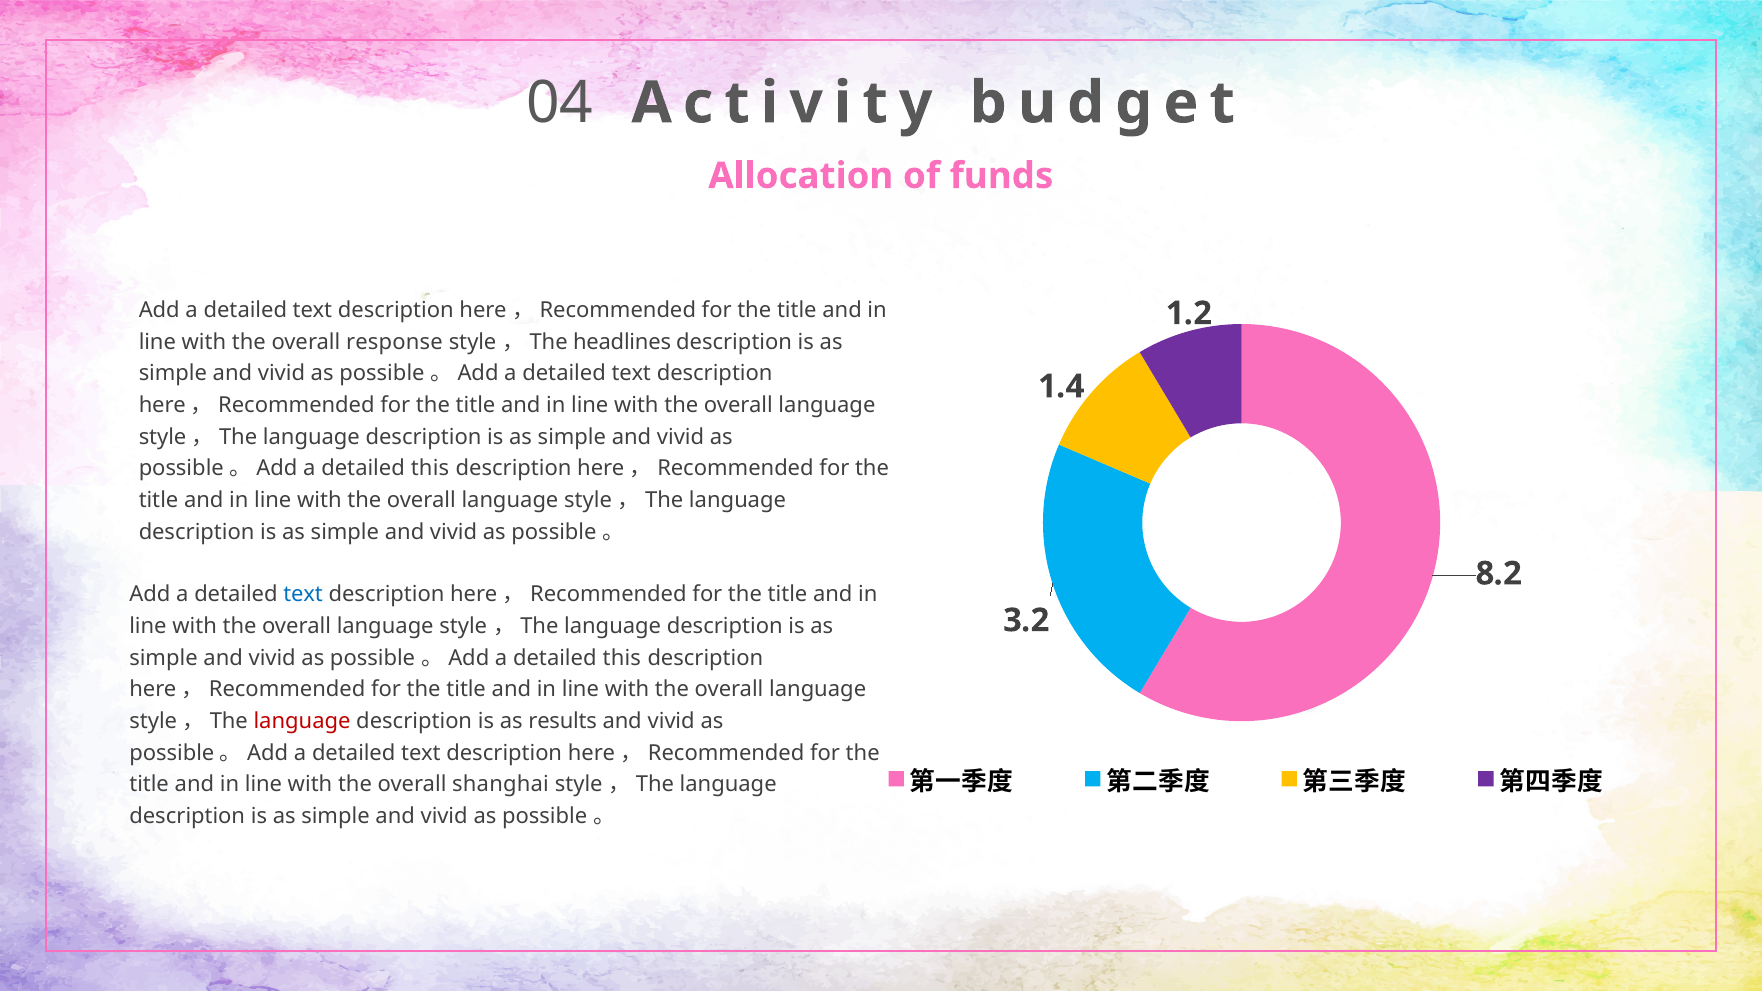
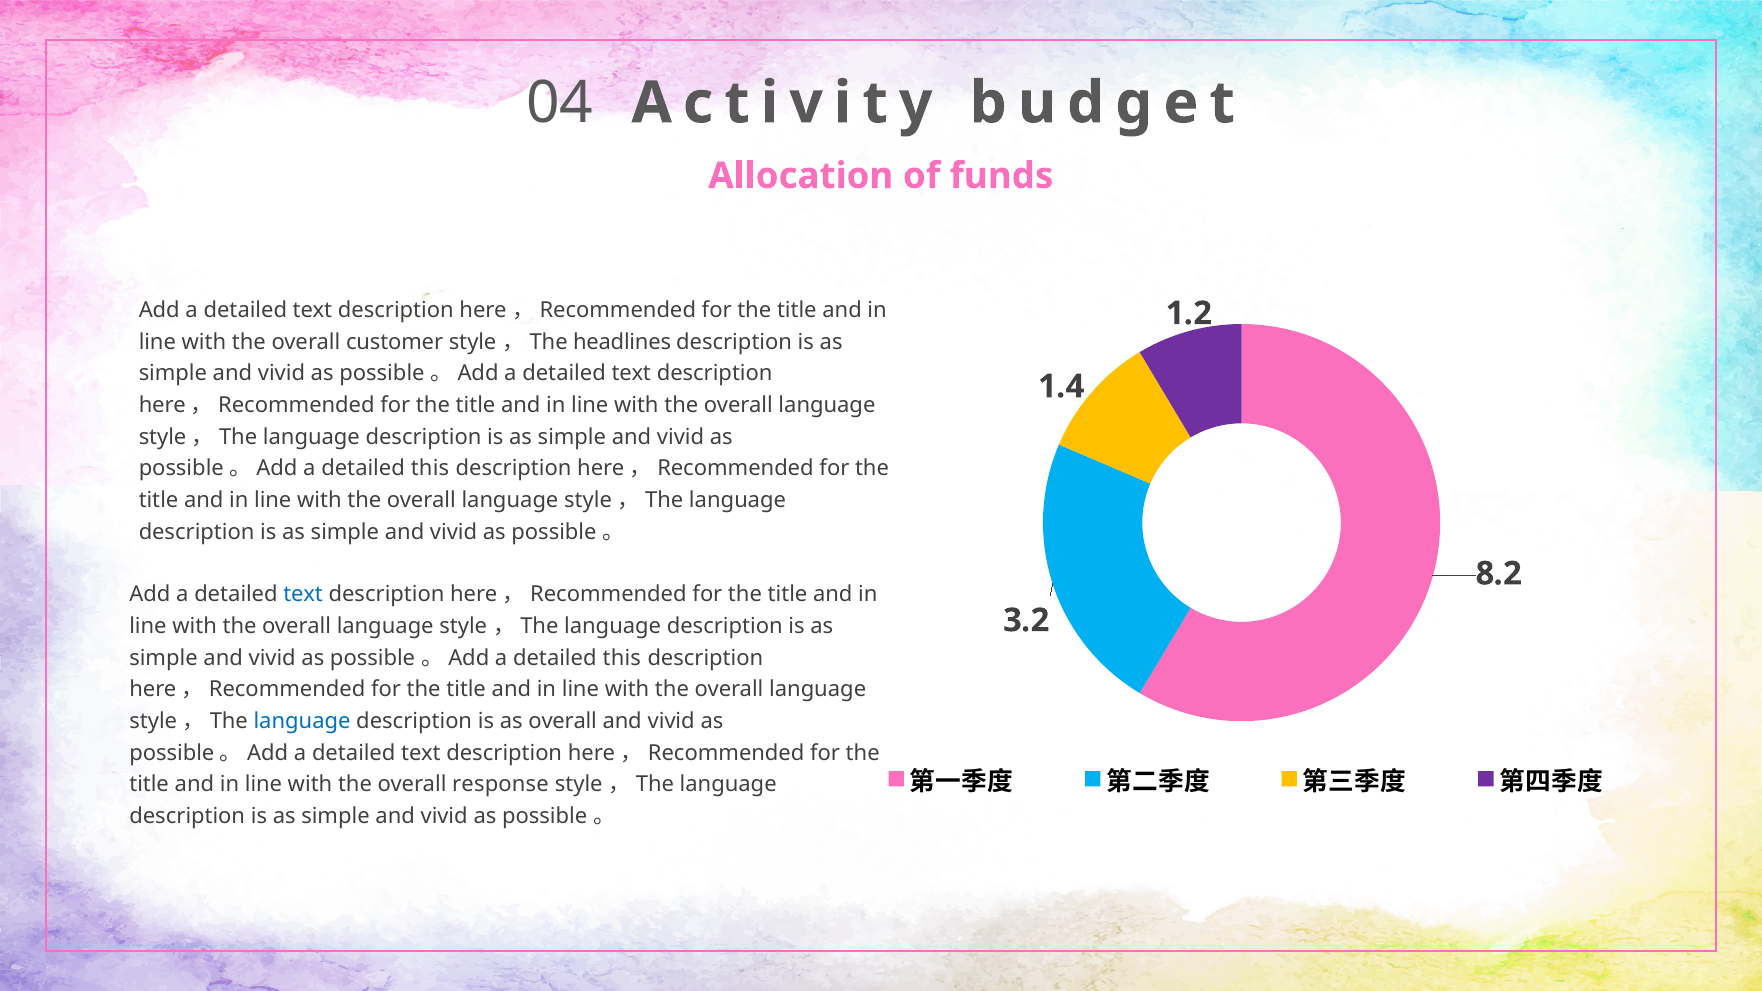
response: response -> customer
language at (302, 721) colour: red -> blue
as results: results -> overall
shanghai: shanghai -> response
